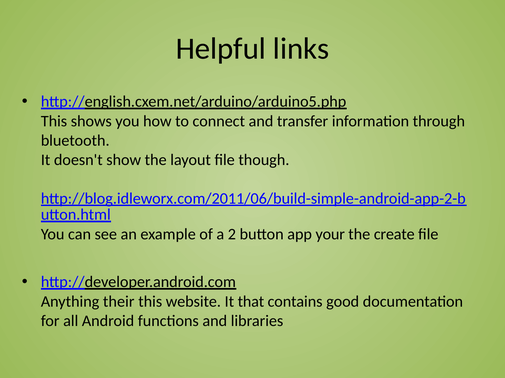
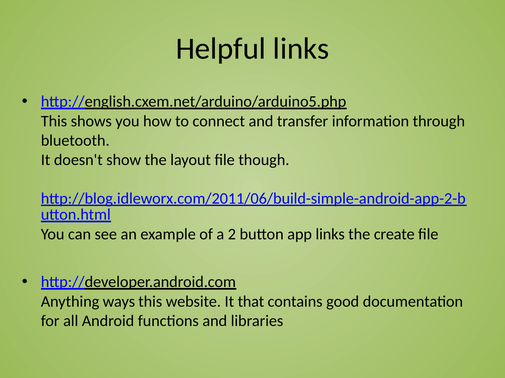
app your: your -> links
their: their -> ways
